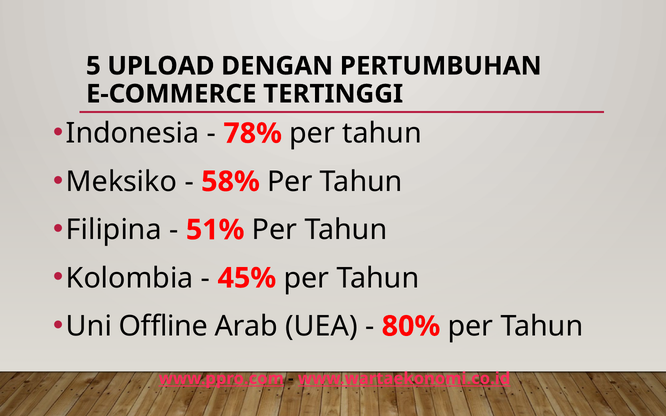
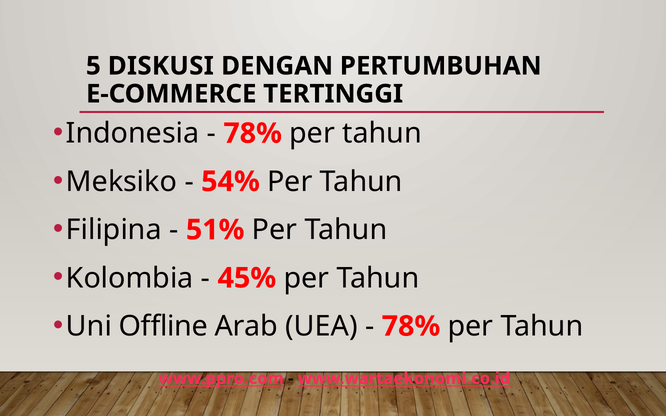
UPLOAD: UPLOAD -> DISKUSI
58%: 58% -> 54%
80% at (411, 326): 80% -> 78%
